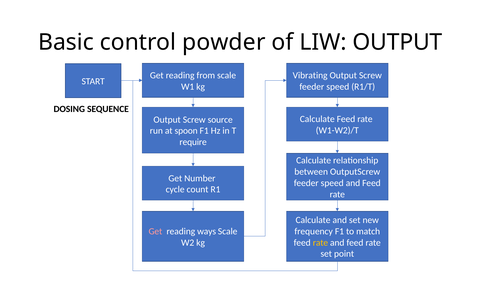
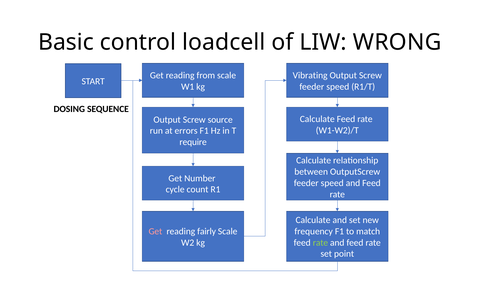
powder: powder -> loadcell
LIW OUTPUT: OUTPUT -> WRONG
spoon: spoon -> errors
ways: ways -> fairly
rate at (320, 242) colour: yellow -> light green
